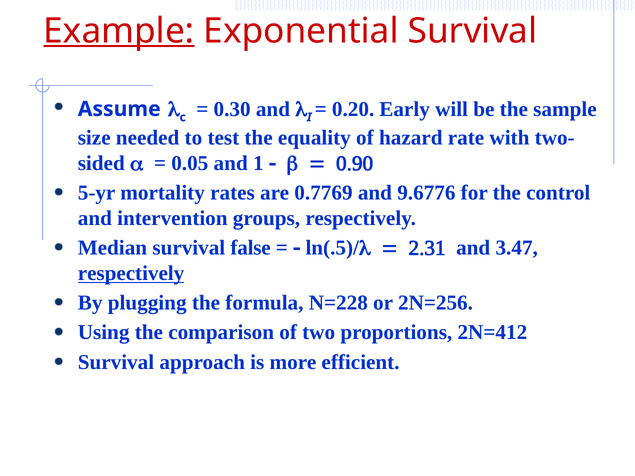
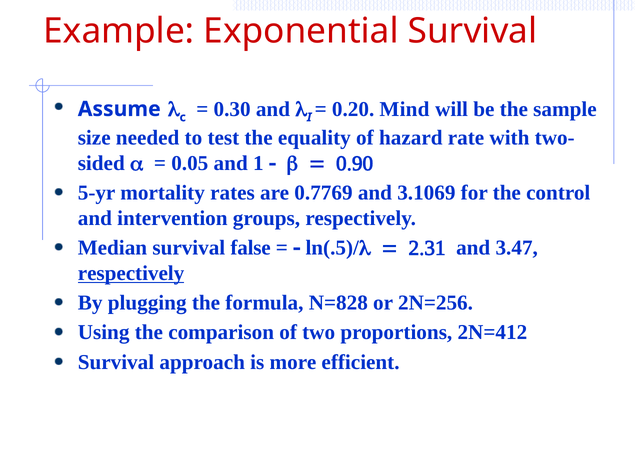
Example underline: present -> none
Early: Early -> Mind
9.6776: 9.6776 -> 3.1069
N=228: N=228 -> N=828
